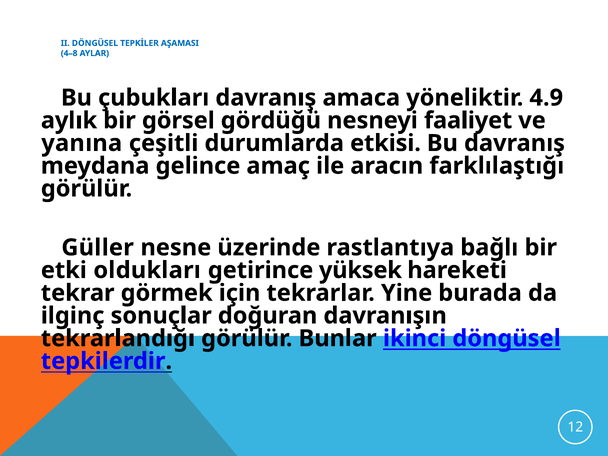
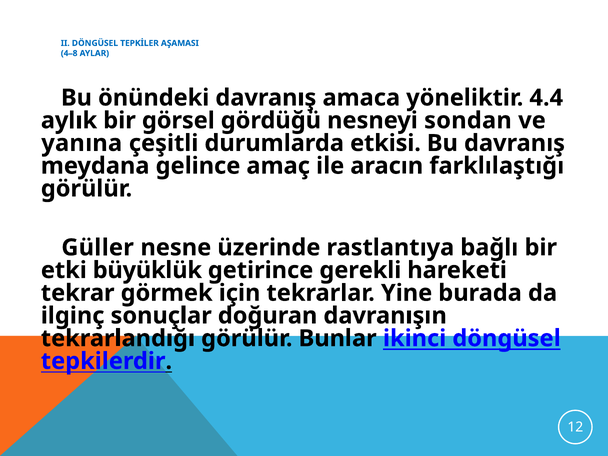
çubukları: çubukları -> önündeki
4.9: 4.9 -> 4.4
faaliyet: faaliyet -> sondan
oldukları: oldukları -> büyüklük
yüksek: yüksek -> gerekli
